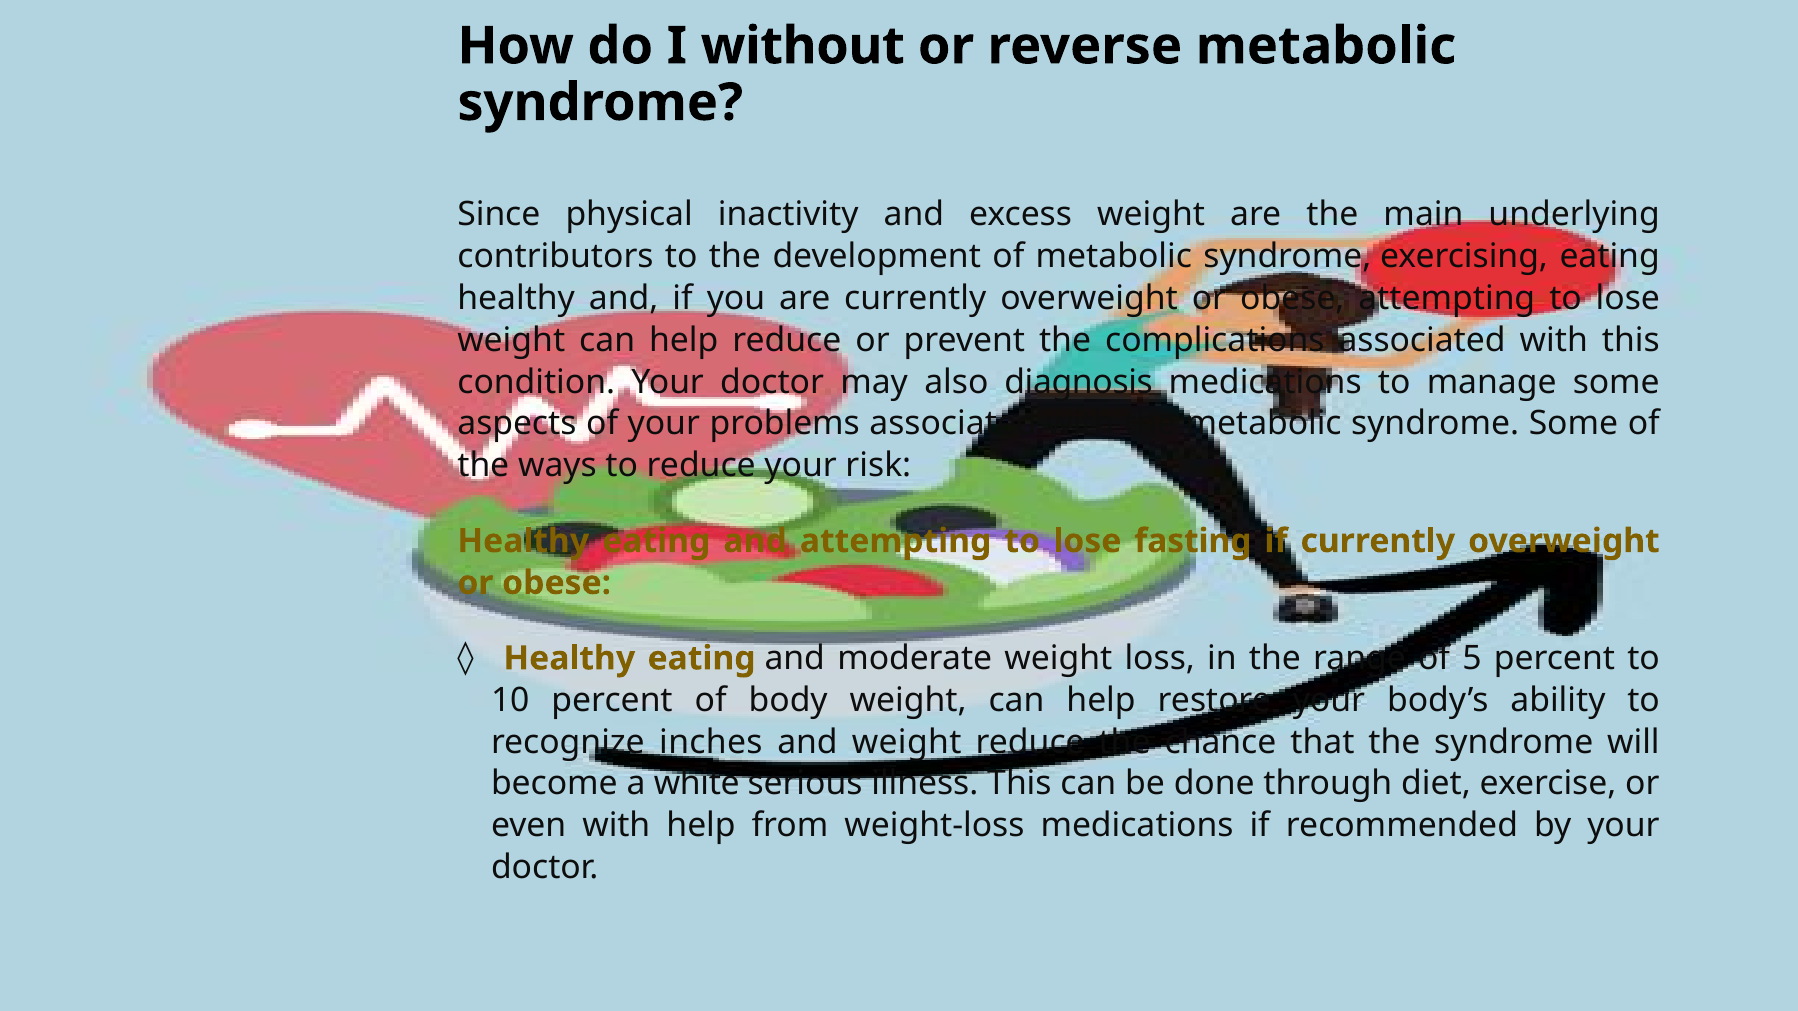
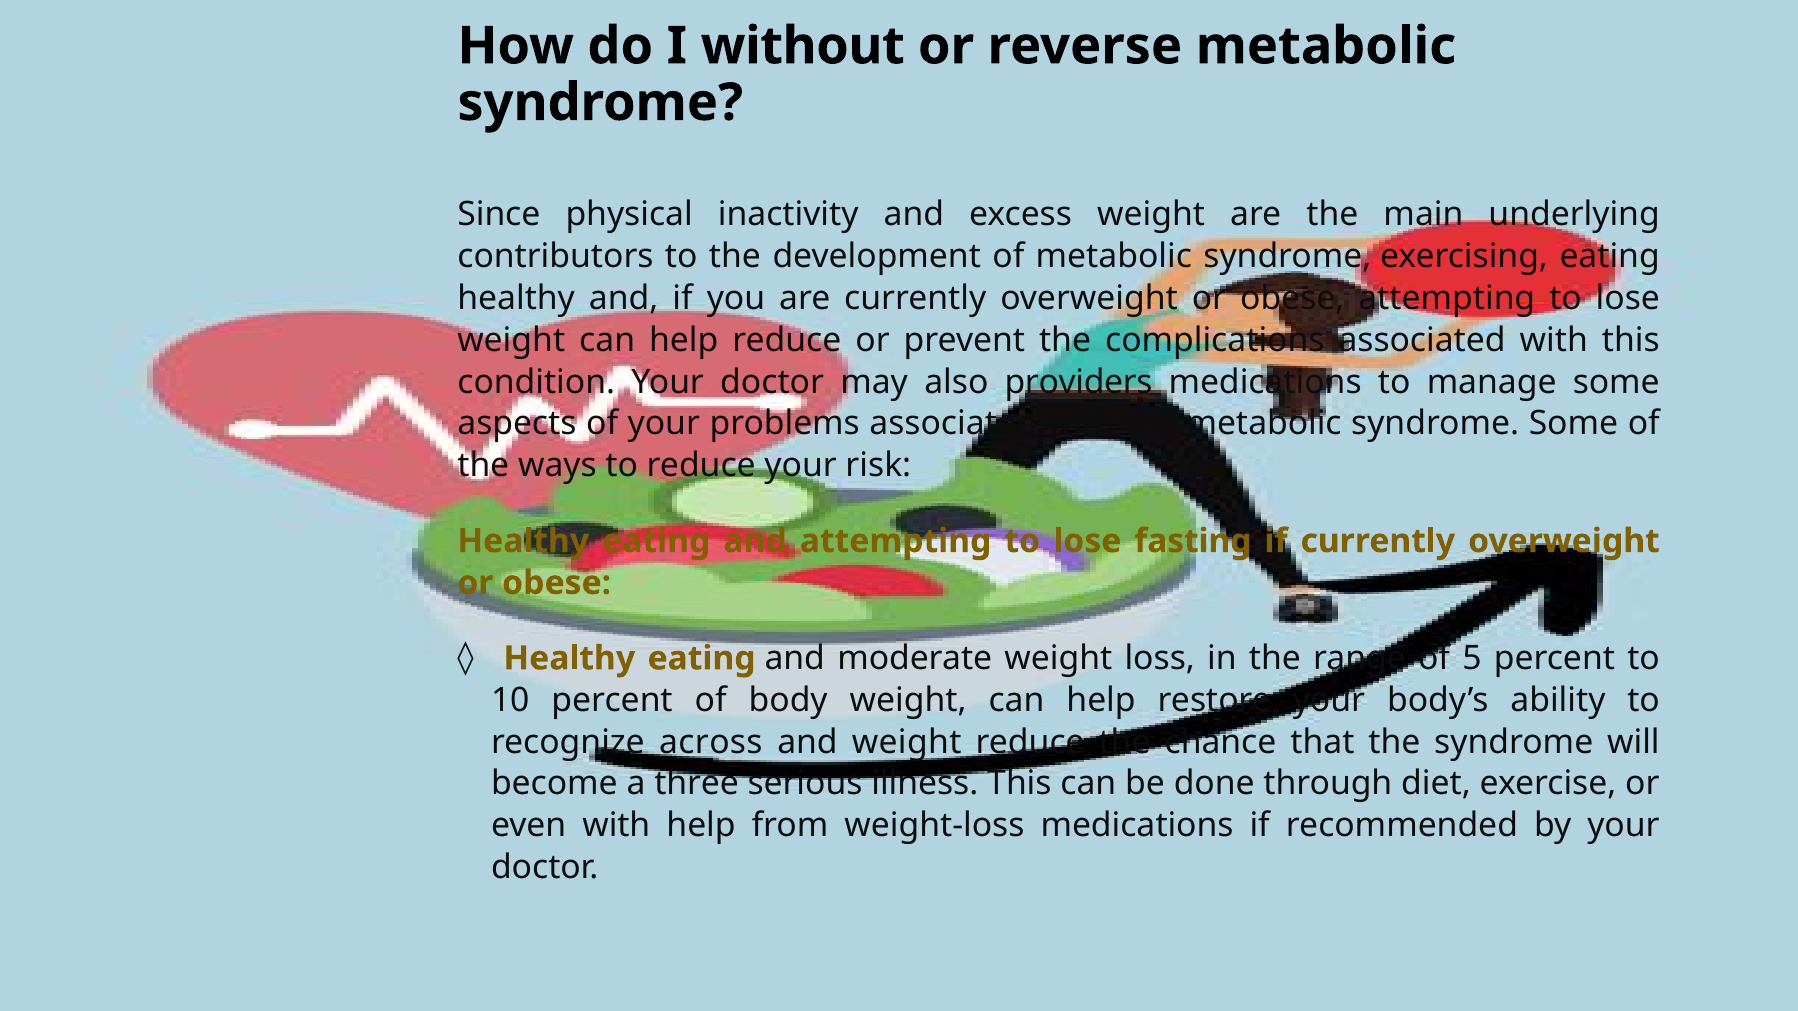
diagnosis: diagnosis -> providers
inches: inches -> across
white: white -> three
